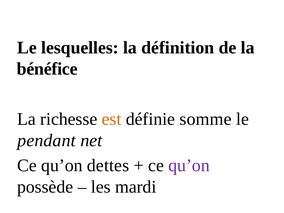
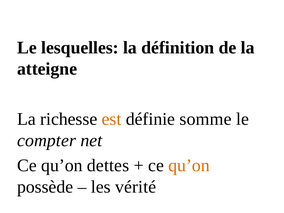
bénéfice: bénéfice -> atteigne
pendant: pendant -> compter
qu’on at (189, 165) colour: purple -> orange
mardi: mardi -> vérité
